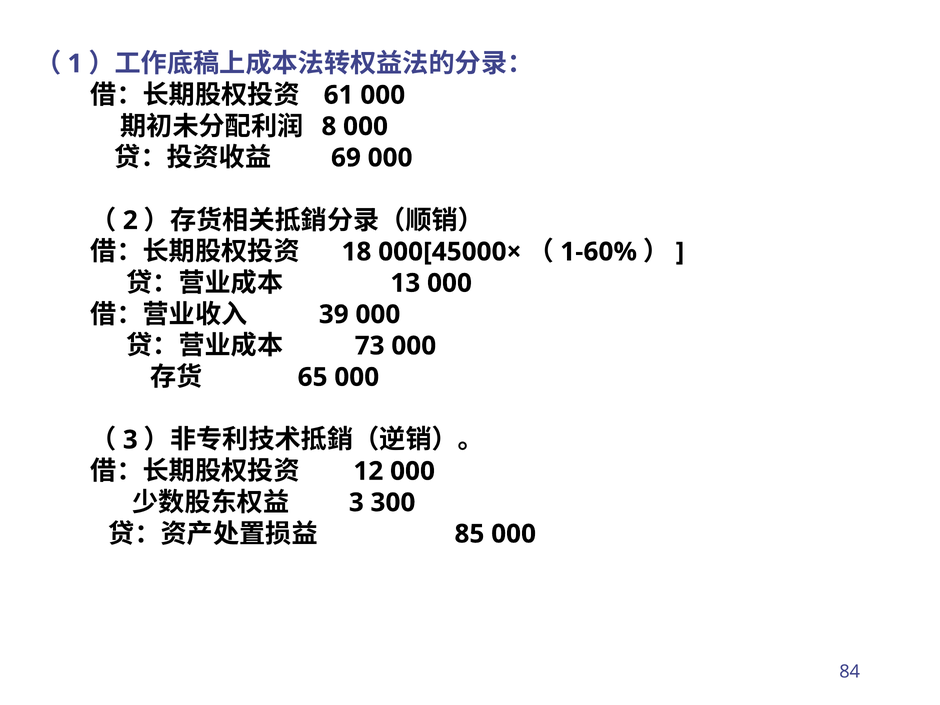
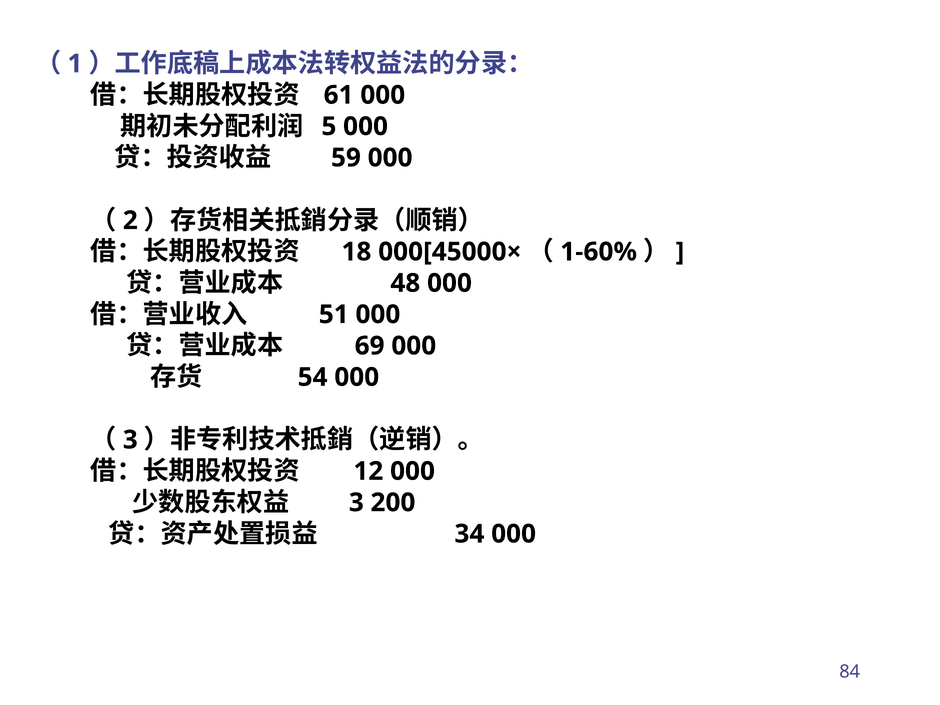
8: 8 -> 5
69: 69 -> 59
13: 13 -> 48
39: 39 -> 51
73: 73 -> 69
65: 65 -> 54
300: 300 -> 200
85: 85 -> 34
